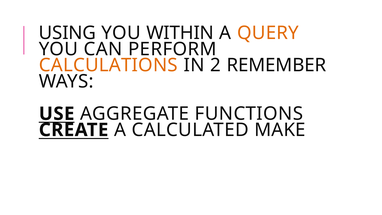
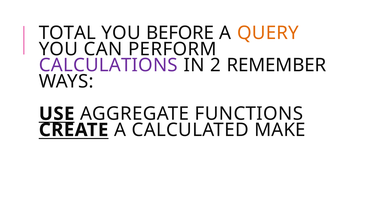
USING: USING -> TOTAL
WITHIN: WITHIN -> BEFORE
CALCULATIONS colour: orange -> purple
